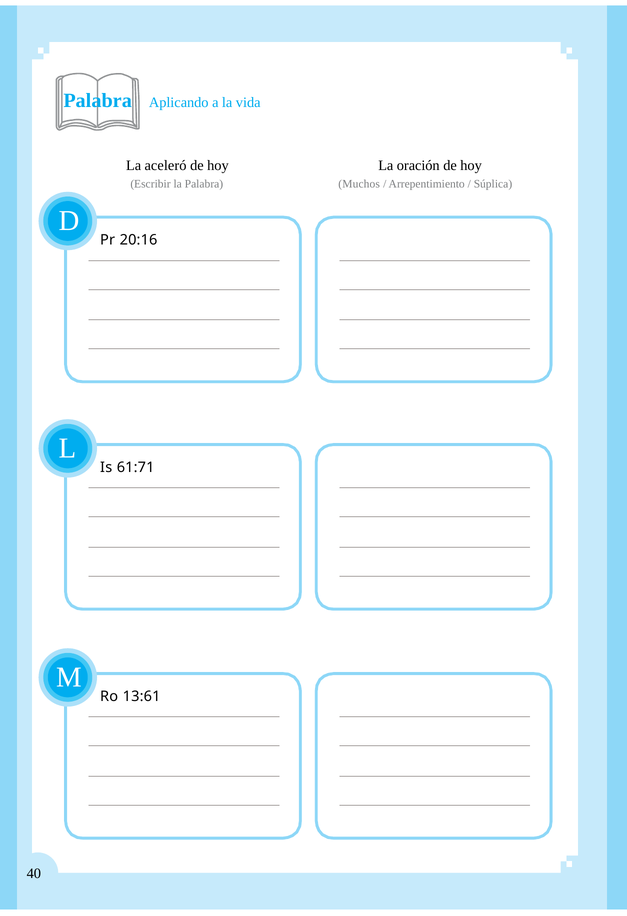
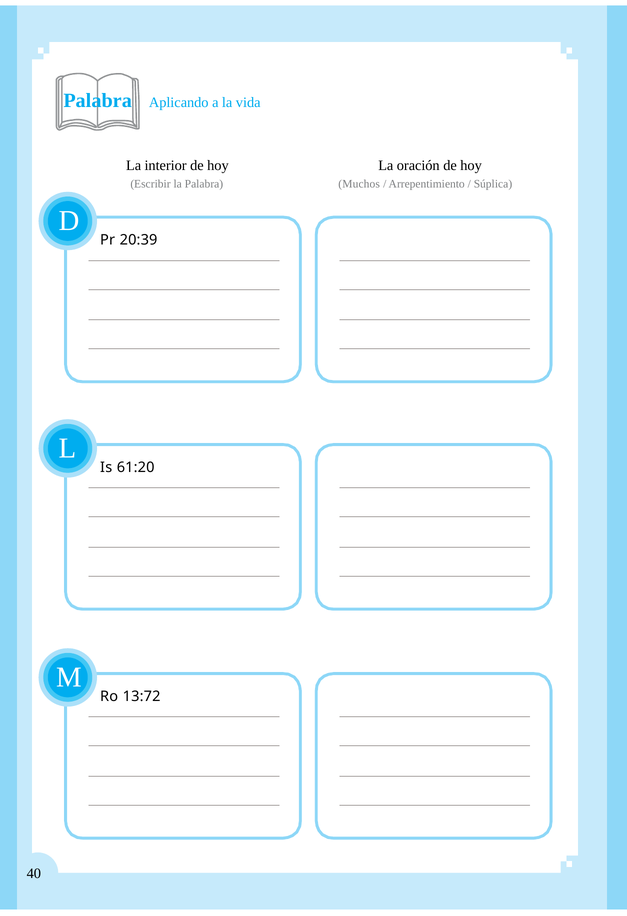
aceleró: aceleró -> interior
20:16: 20:16 -> 20:39
61:71: 61:71 -> 61:20
13:61: 13:61 -> 13:72
